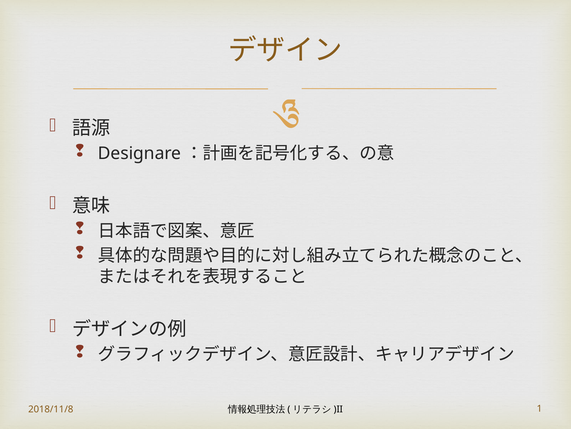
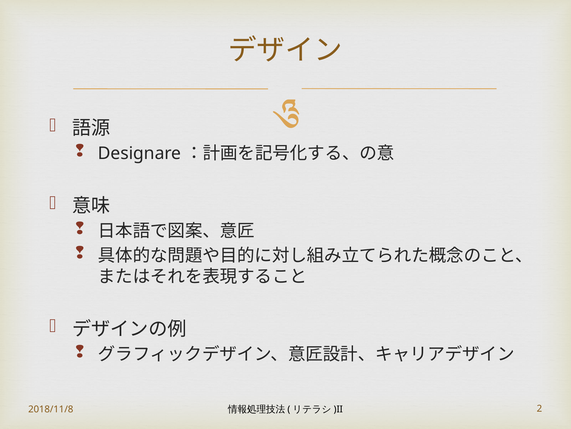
1: 1 -> 2
